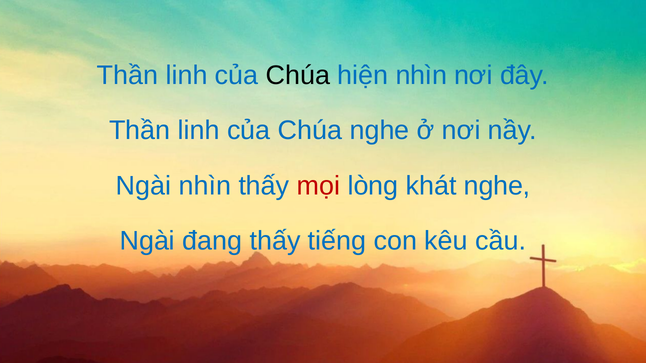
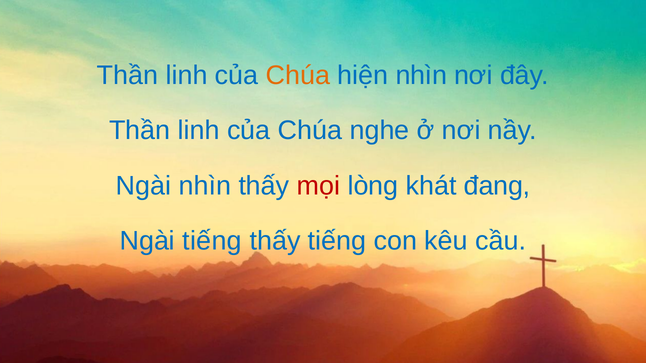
Chúa at (298, 76) colour: black -> orange
khát nghe: nghe -> đang
Ngài đang: đang -> tiếng
